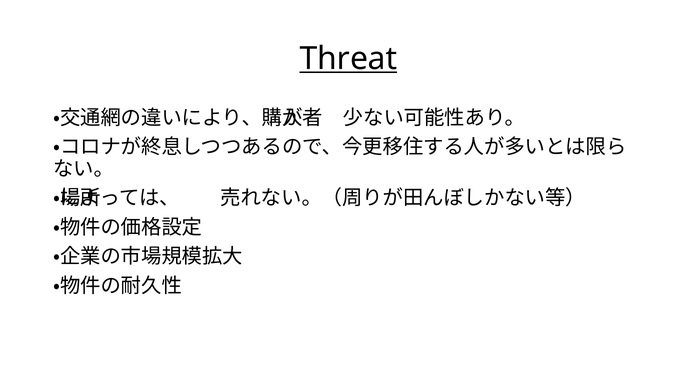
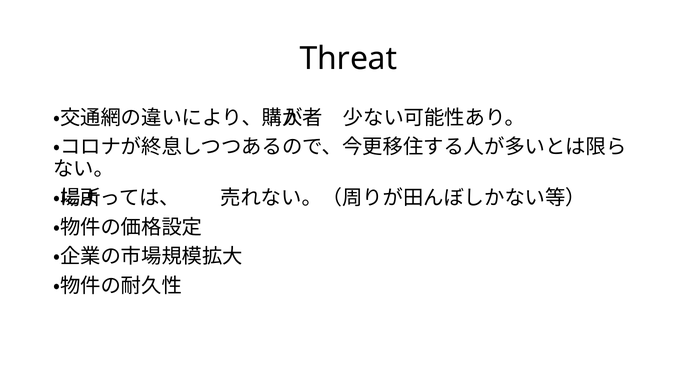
Threat underline: present -> none
